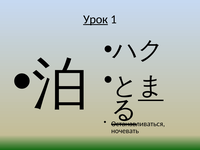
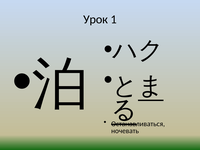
Урок underline: present -> none
